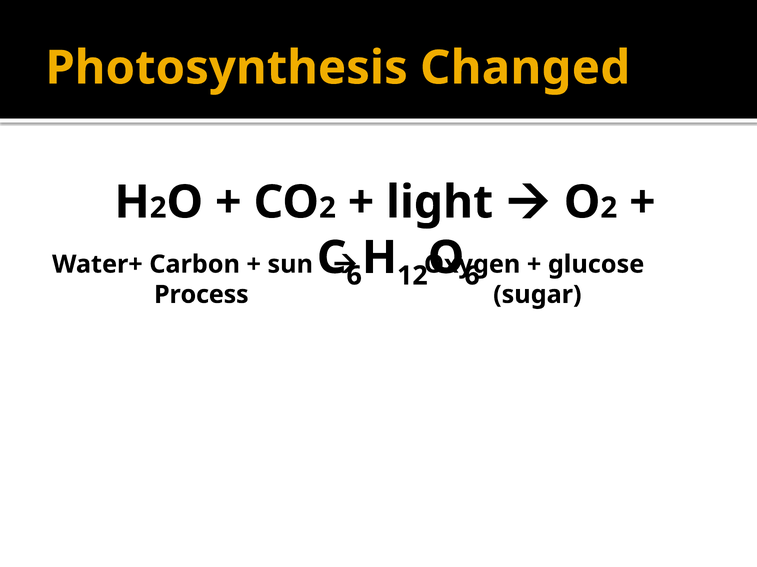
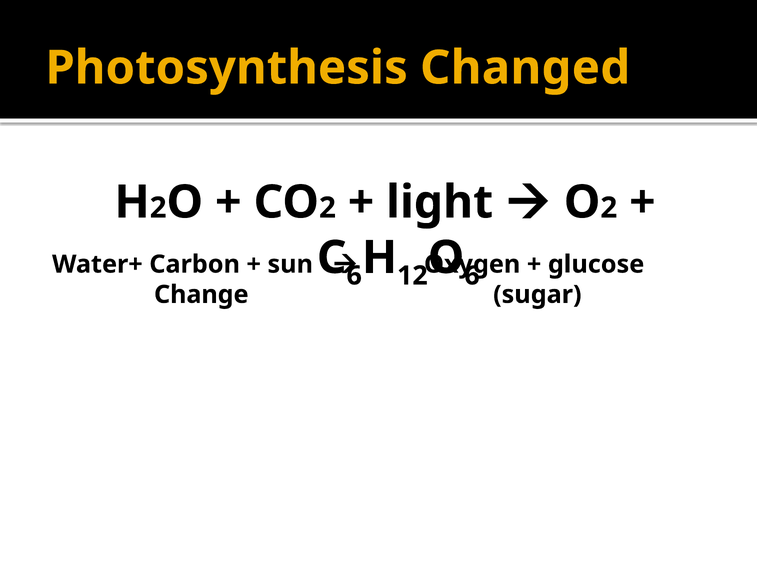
Process: Process -> Change
